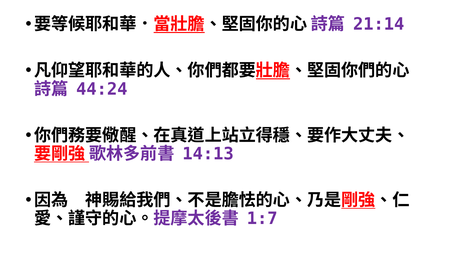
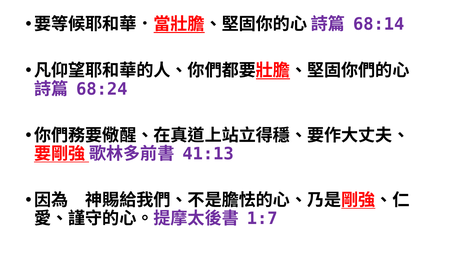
21:14: 21:14 -> 68:14
44:24: 44:24 -> 68:24
14:13: 14:13 -> 41:13
